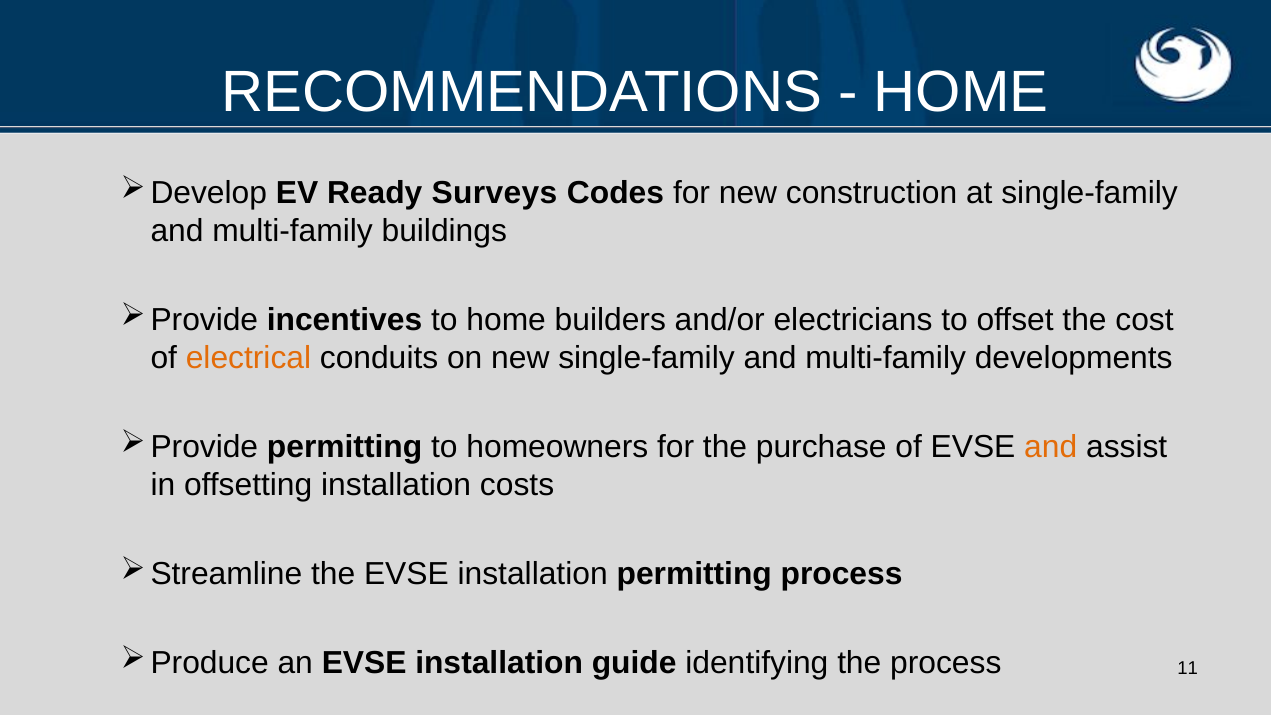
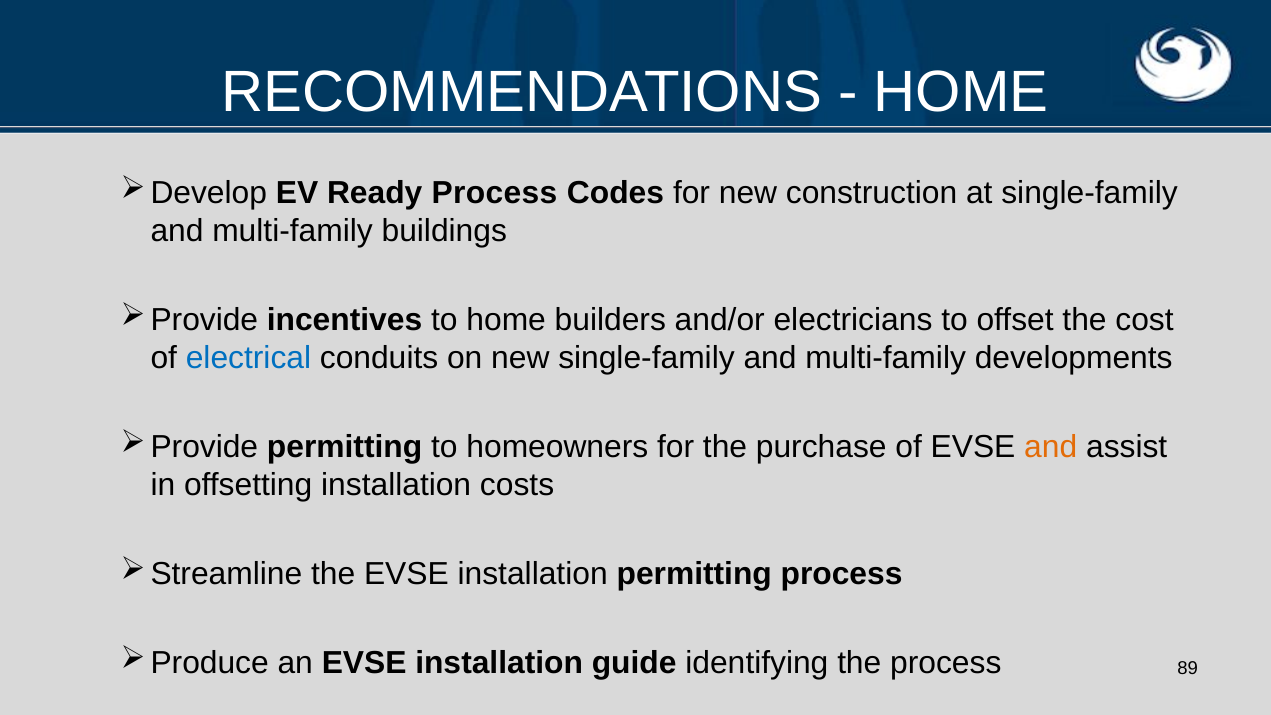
Ready Surveys: Surveys -> Process
electrical colour: orange -> blue
11: 11 -> 89
